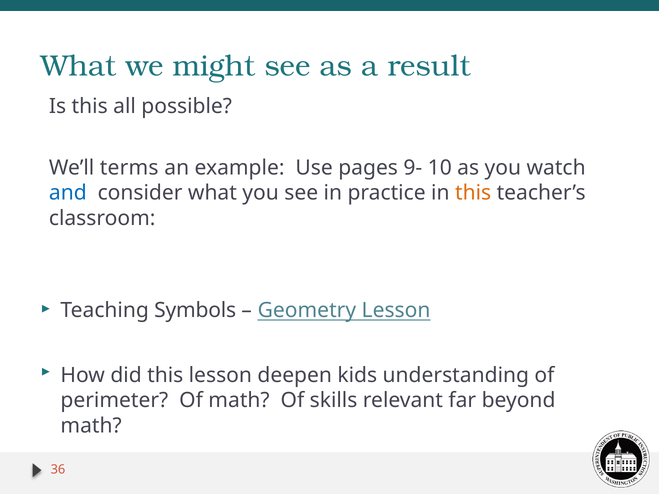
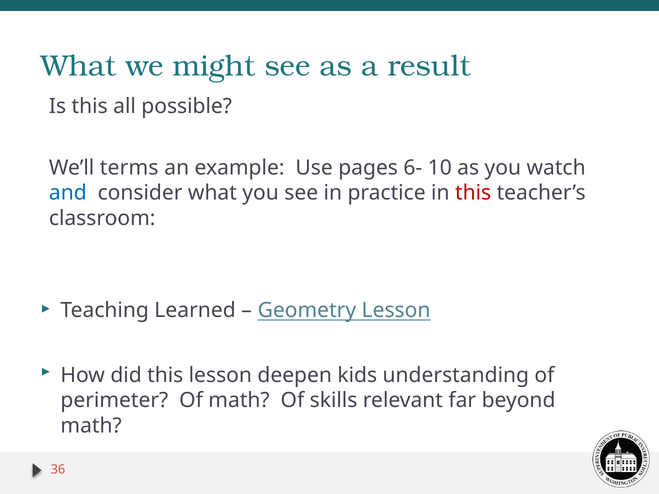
9-: 9- -> 6-
this at (473, 193) colour: orange -> red
Symbols: Symbols -> Learned
